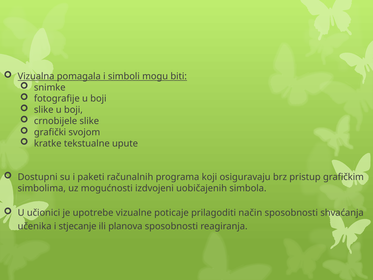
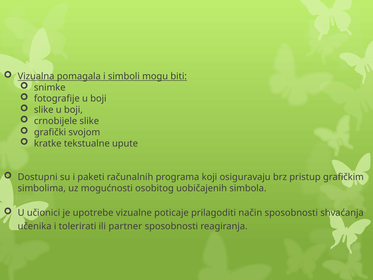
izdvojeni: izdvojeni -> osobitog
stjecanje: stjecanje -> tolerirati
planova: planova -> partner
